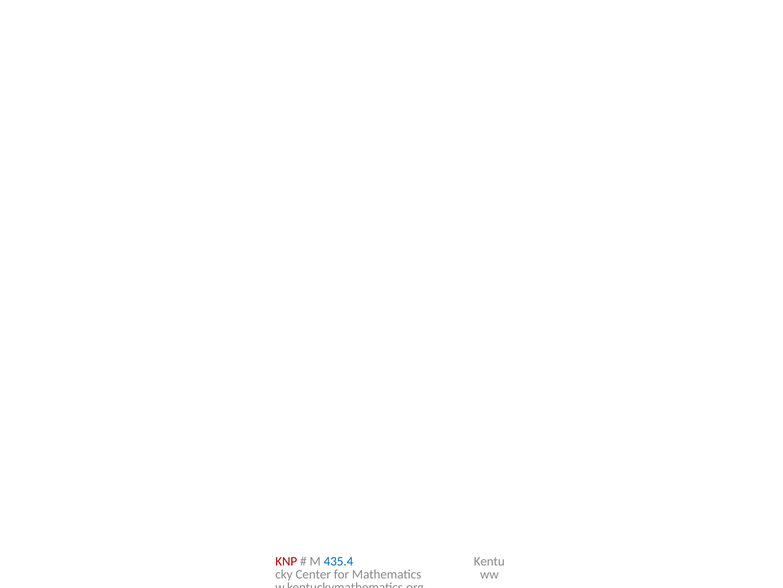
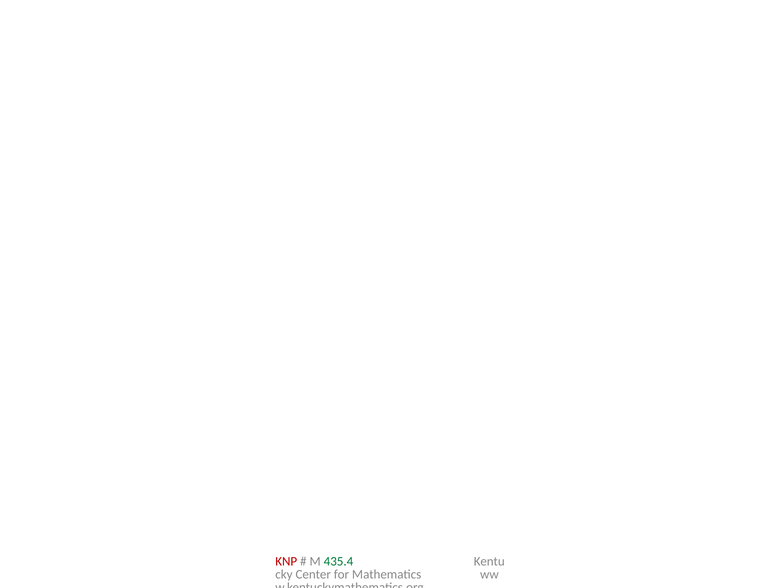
435.4 colour: blue -> green
